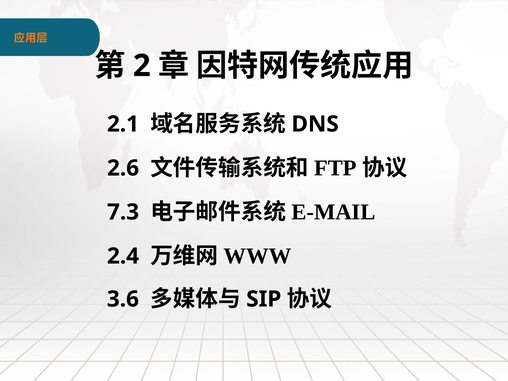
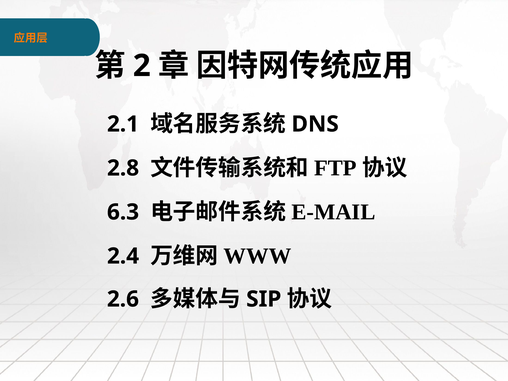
2.6: 2.6 -> 2.8
7.3: 7.3 -> 6.3
3.6: 3.6 -> 2.6
